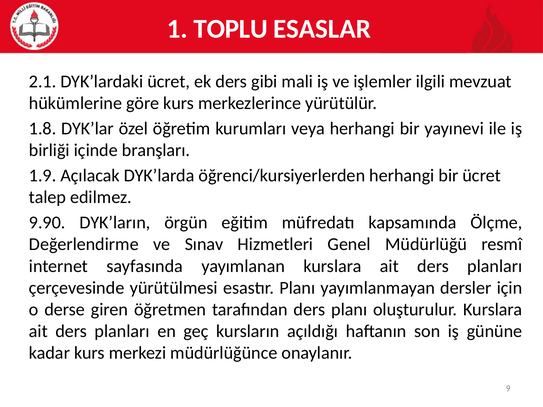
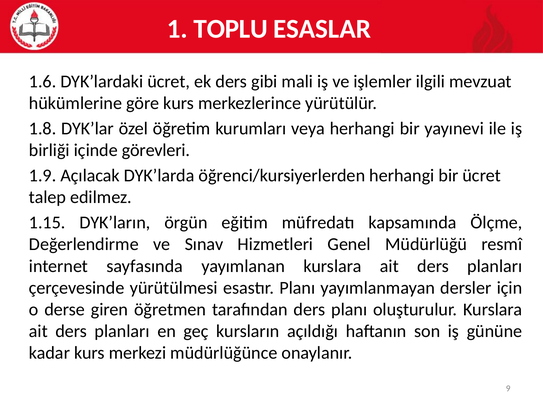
2.1: 2.1 -> 1.6
branşları: branşları -> görevleri
9.90: 9.90 -> 1.15
